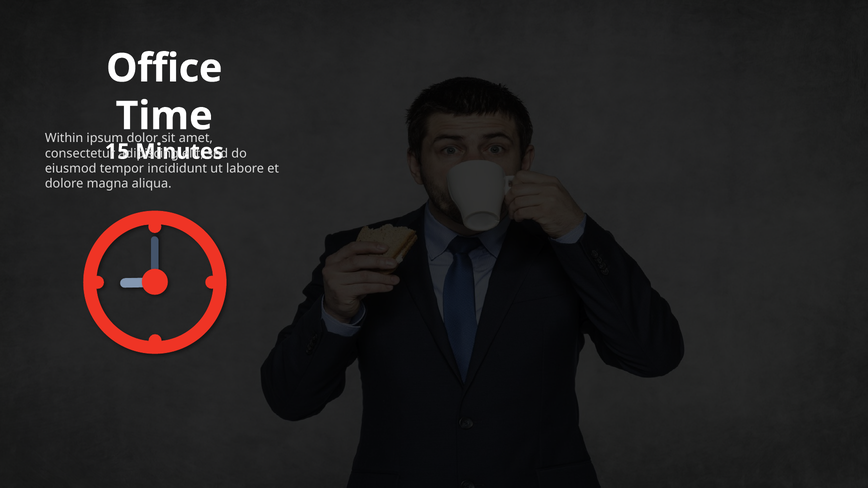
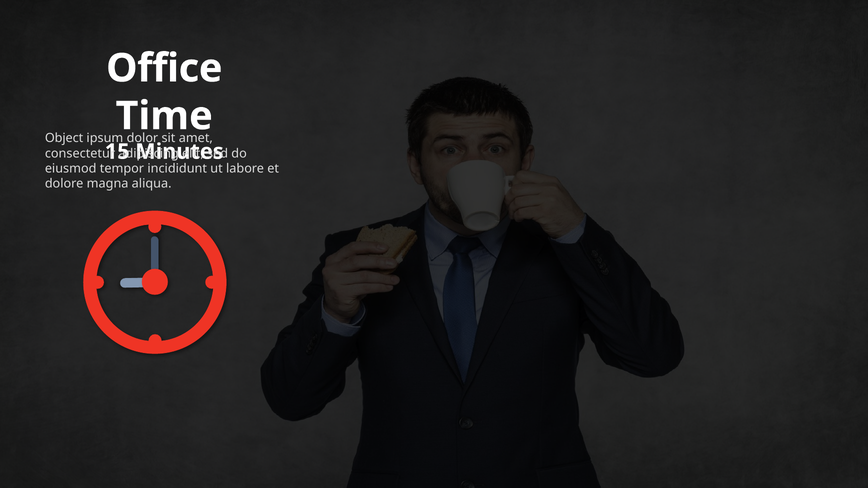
Within: Within -> Object
